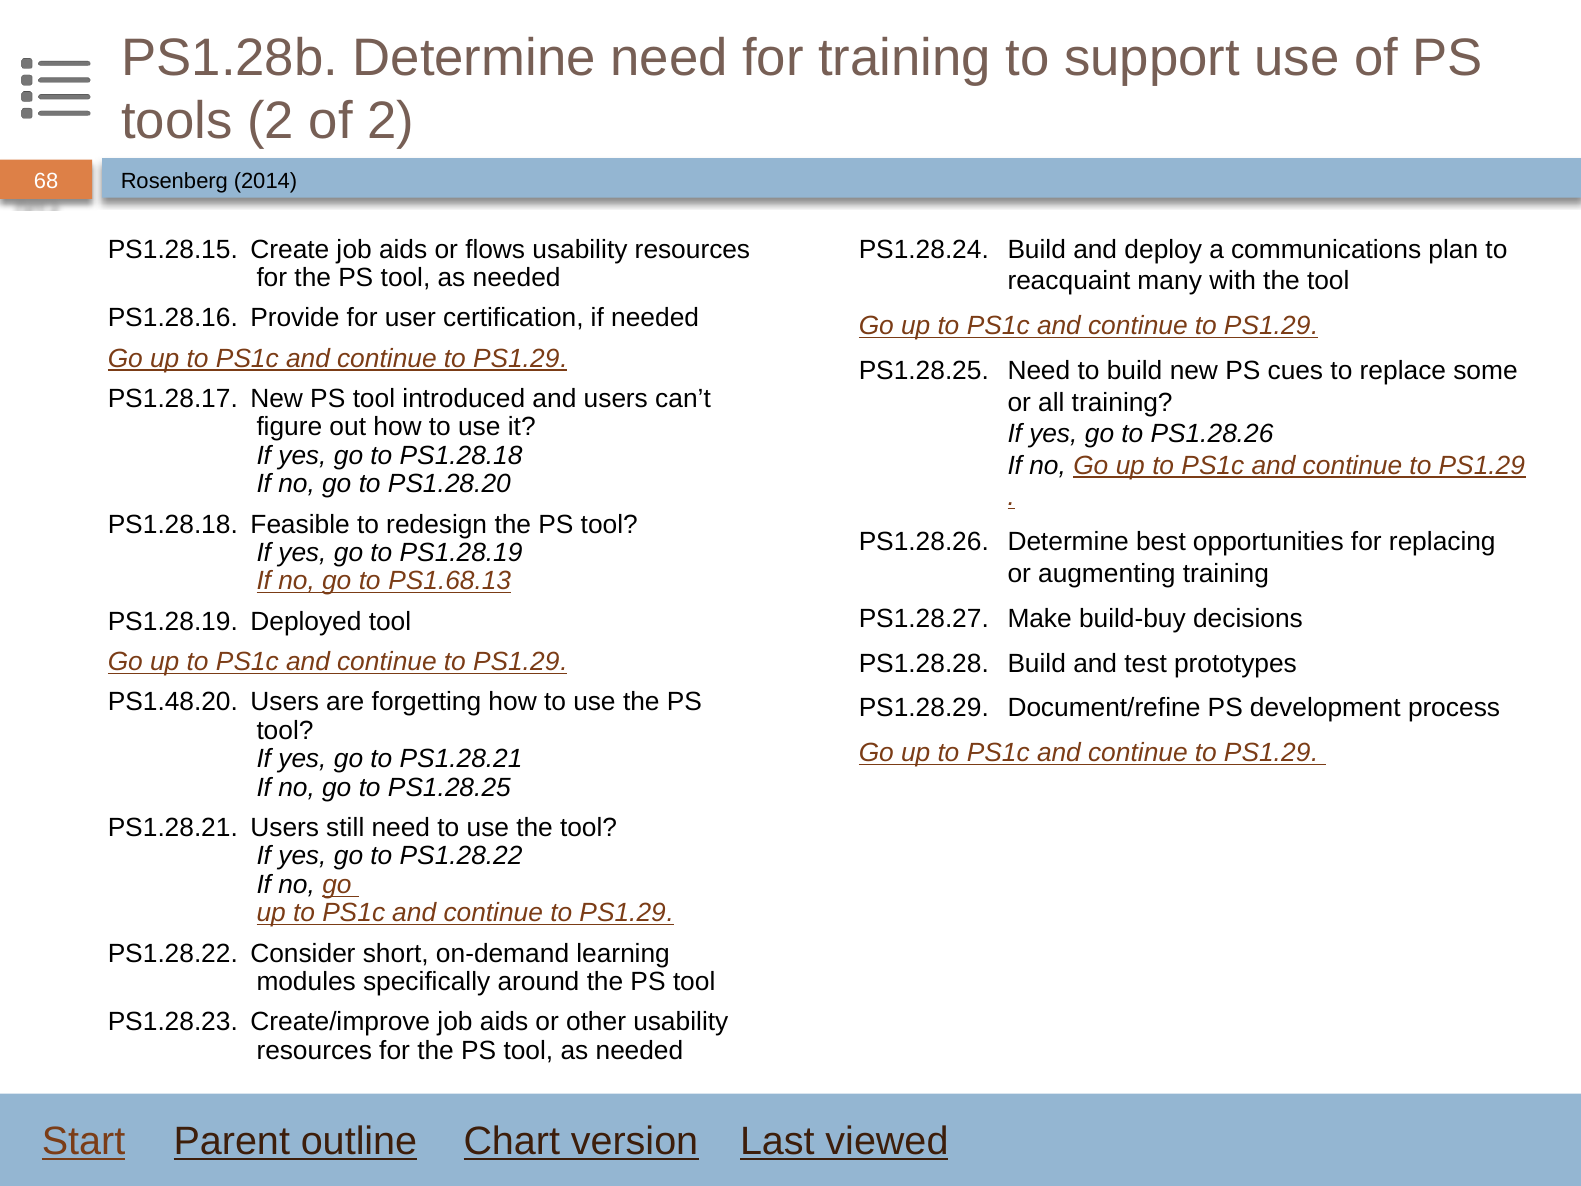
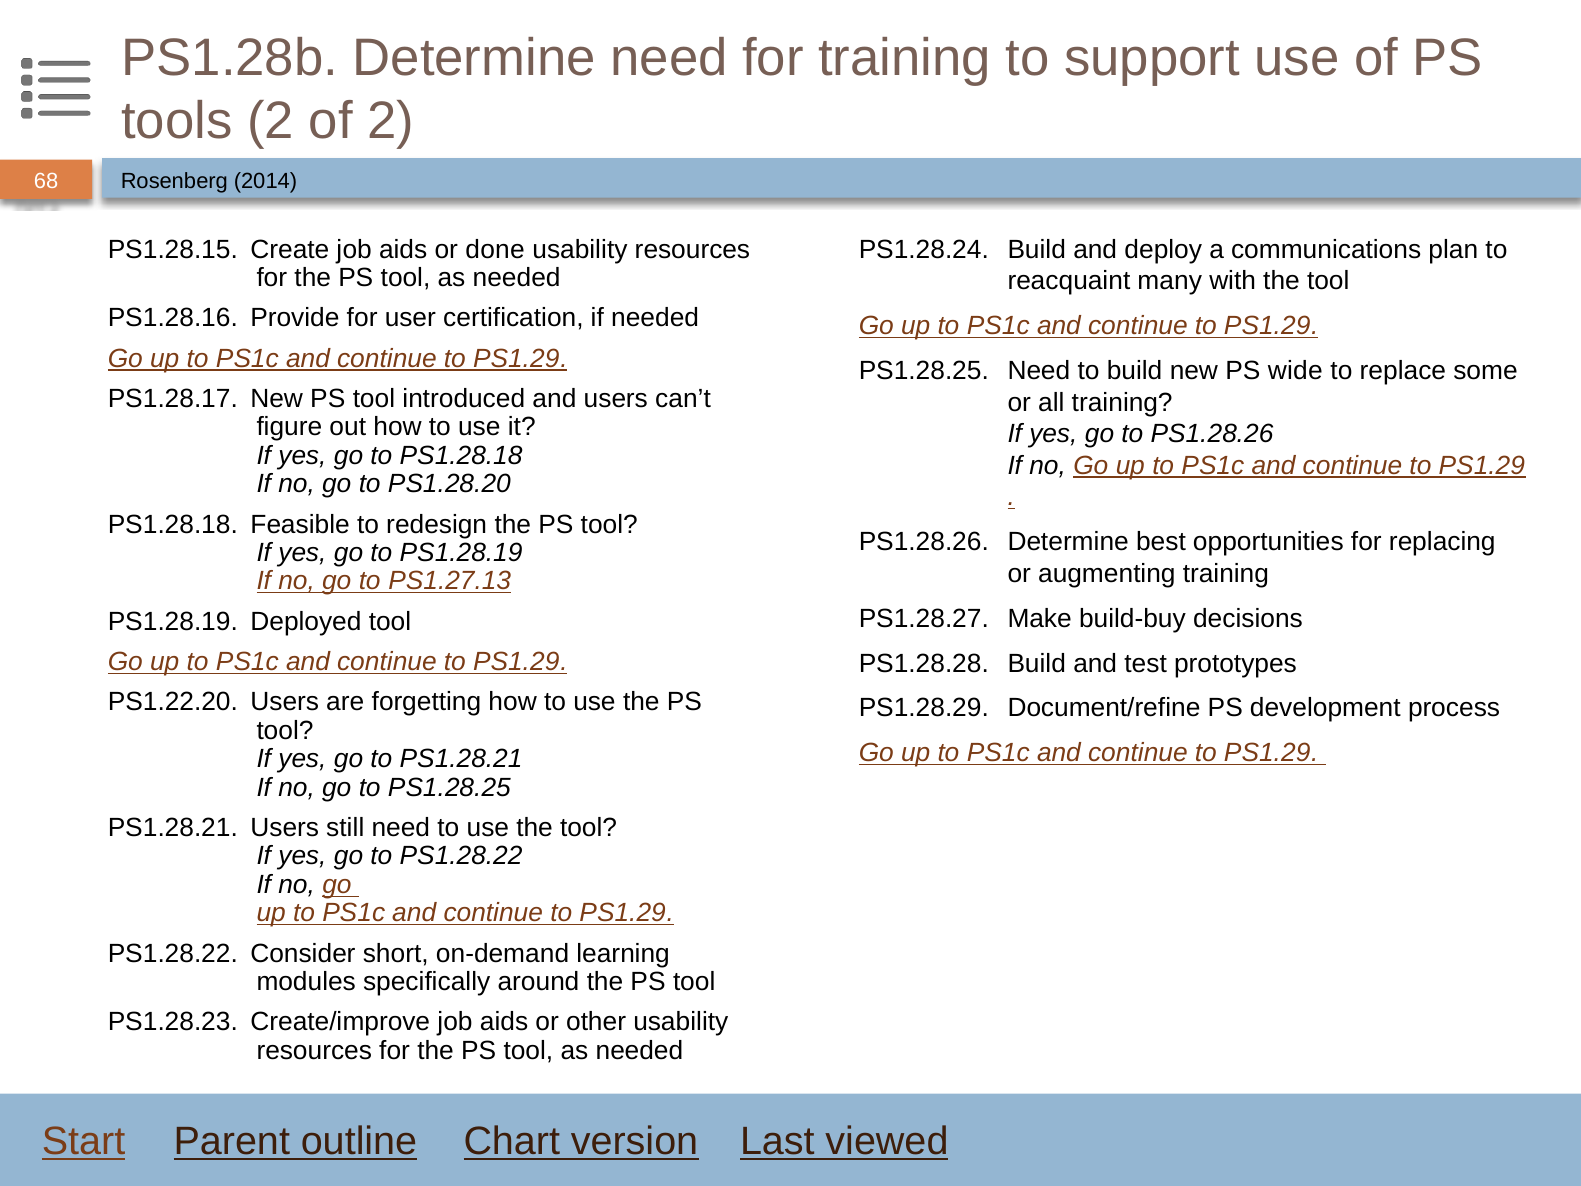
flows: flows -> done
cues: cues -> wide
PS1.68.13: PS1.68.13 -> PS1.27.13
PS1.48.20: PS1.48.20 -> PS1.22.20
